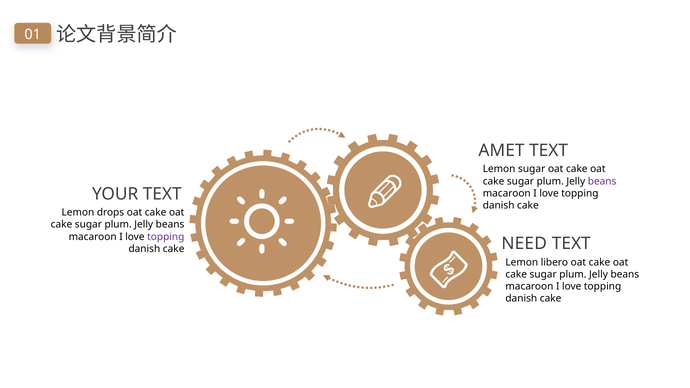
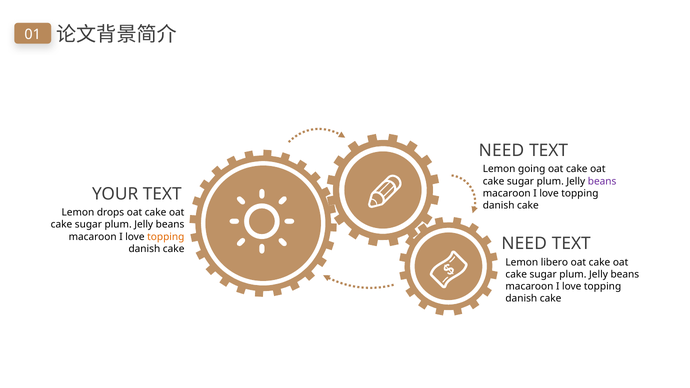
AMET at (501, 150): AMET -> NEED
Lemon sugar: sugar -> going
topping at (166, 237) colour: purple -> orange
